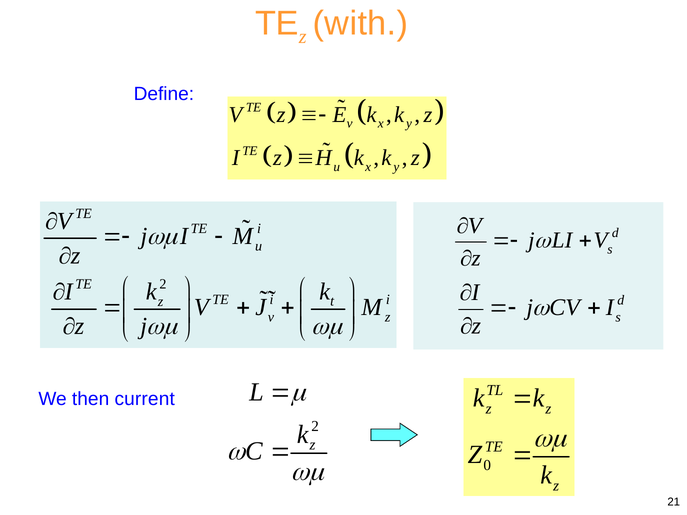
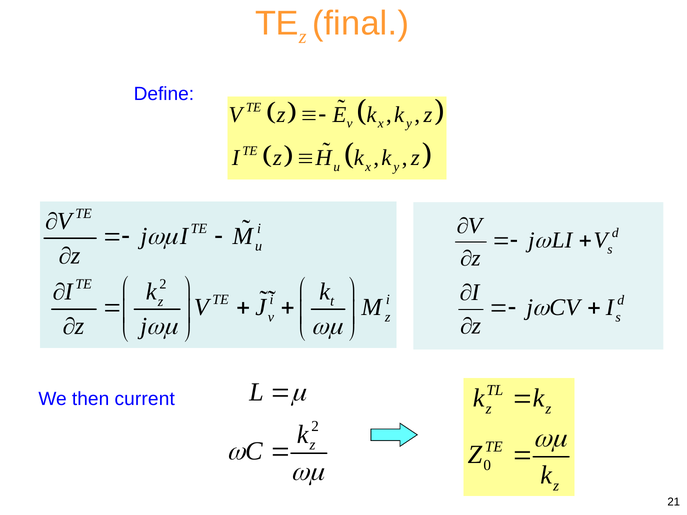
with: with -> final
